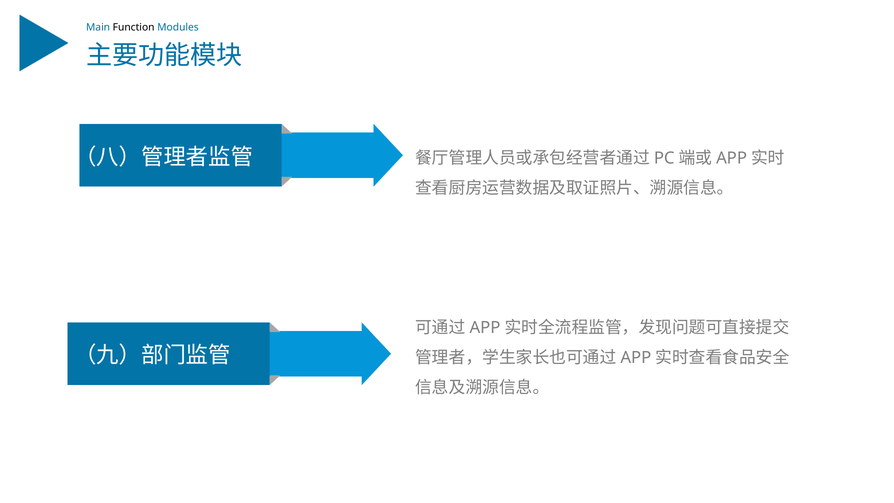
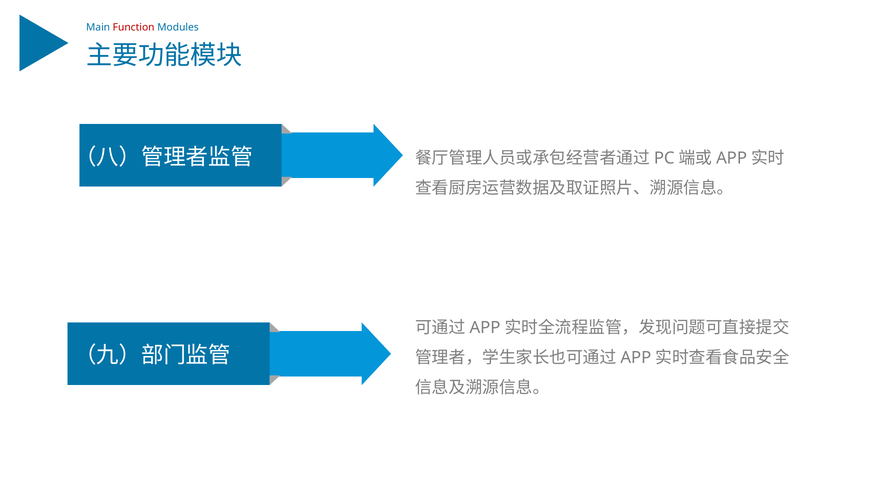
Function colour: black -> red
